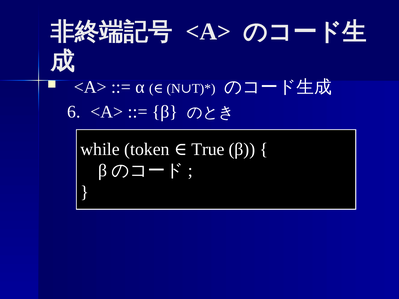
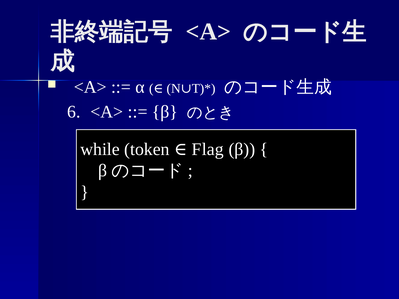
True: True -> Flag
